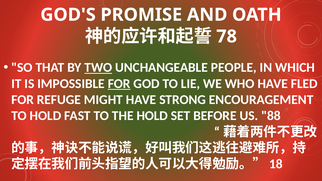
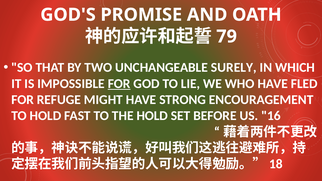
78: 78 -> 79
TWO underline: present -> none
PEOPLE: PEOPLE -> SURELY
88: 88 -> 16
